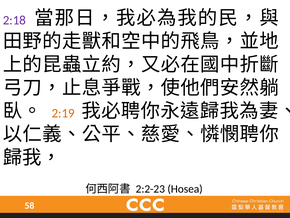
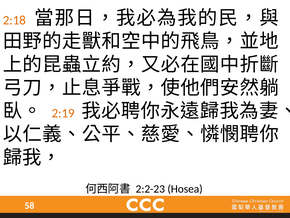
2:18 colour: purple -> orange
